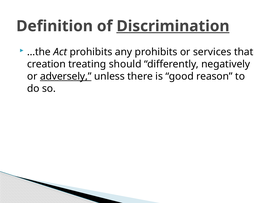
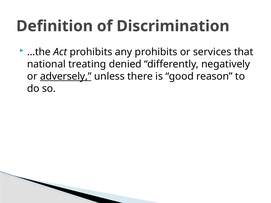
Discrimination underline: present -> none
creation: creation -> national
should: should -> denied
